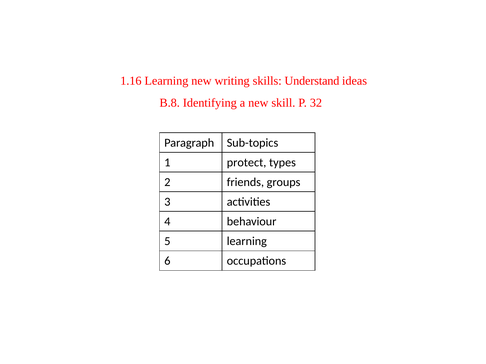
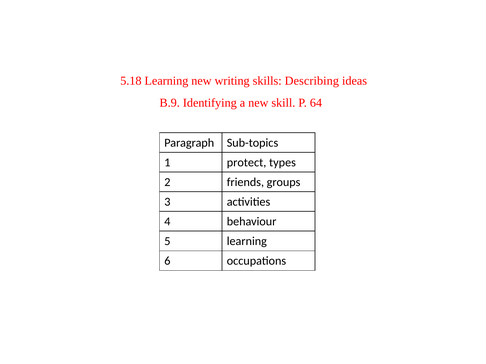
1.16: 1.16 -> 5.18
Understand: Understand -> Describing
B.8: B.8 -> B.9
32: 32 -> 64
